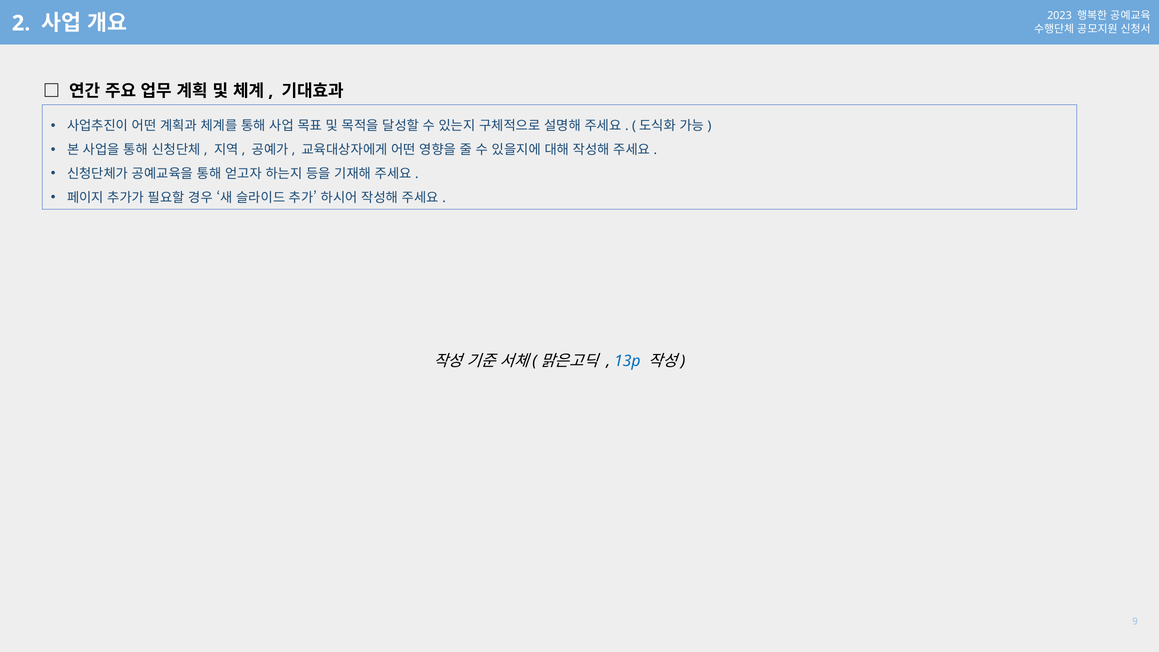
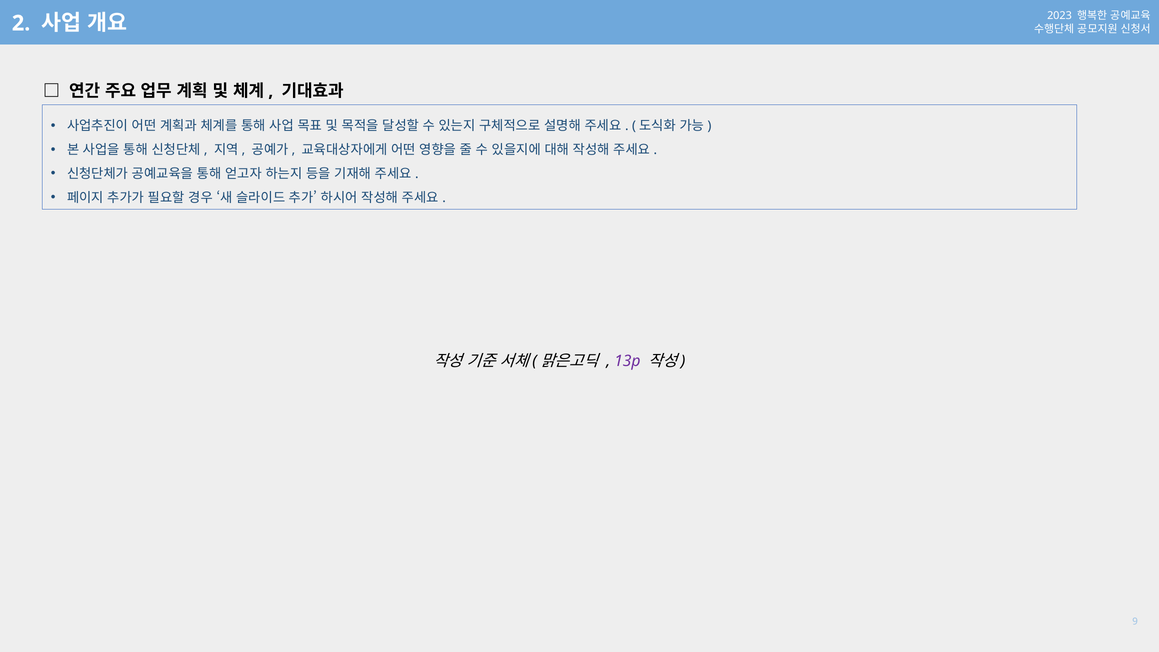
13p colour: blue -> purple
